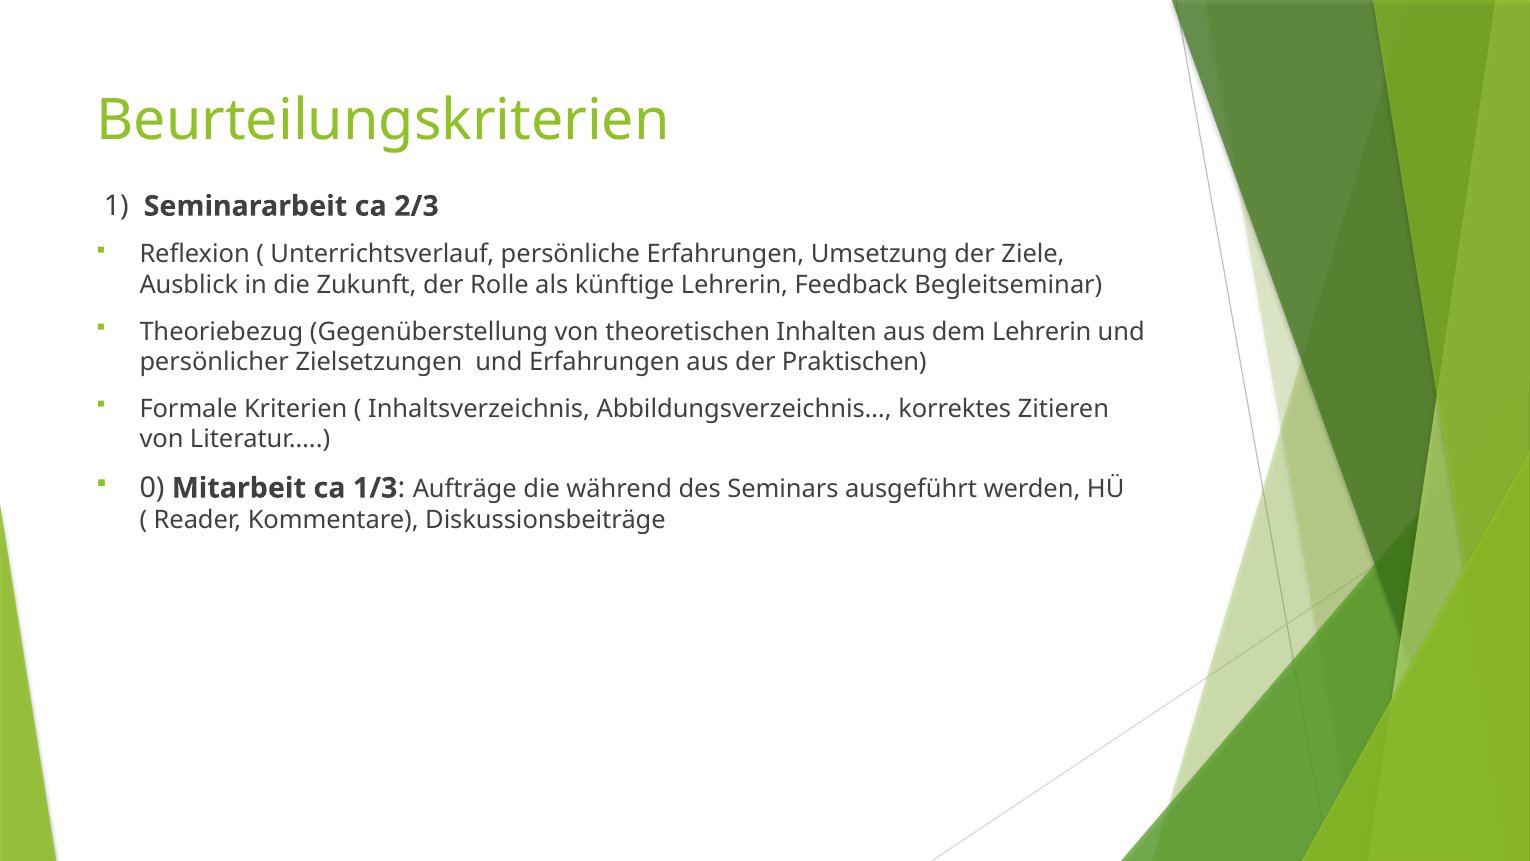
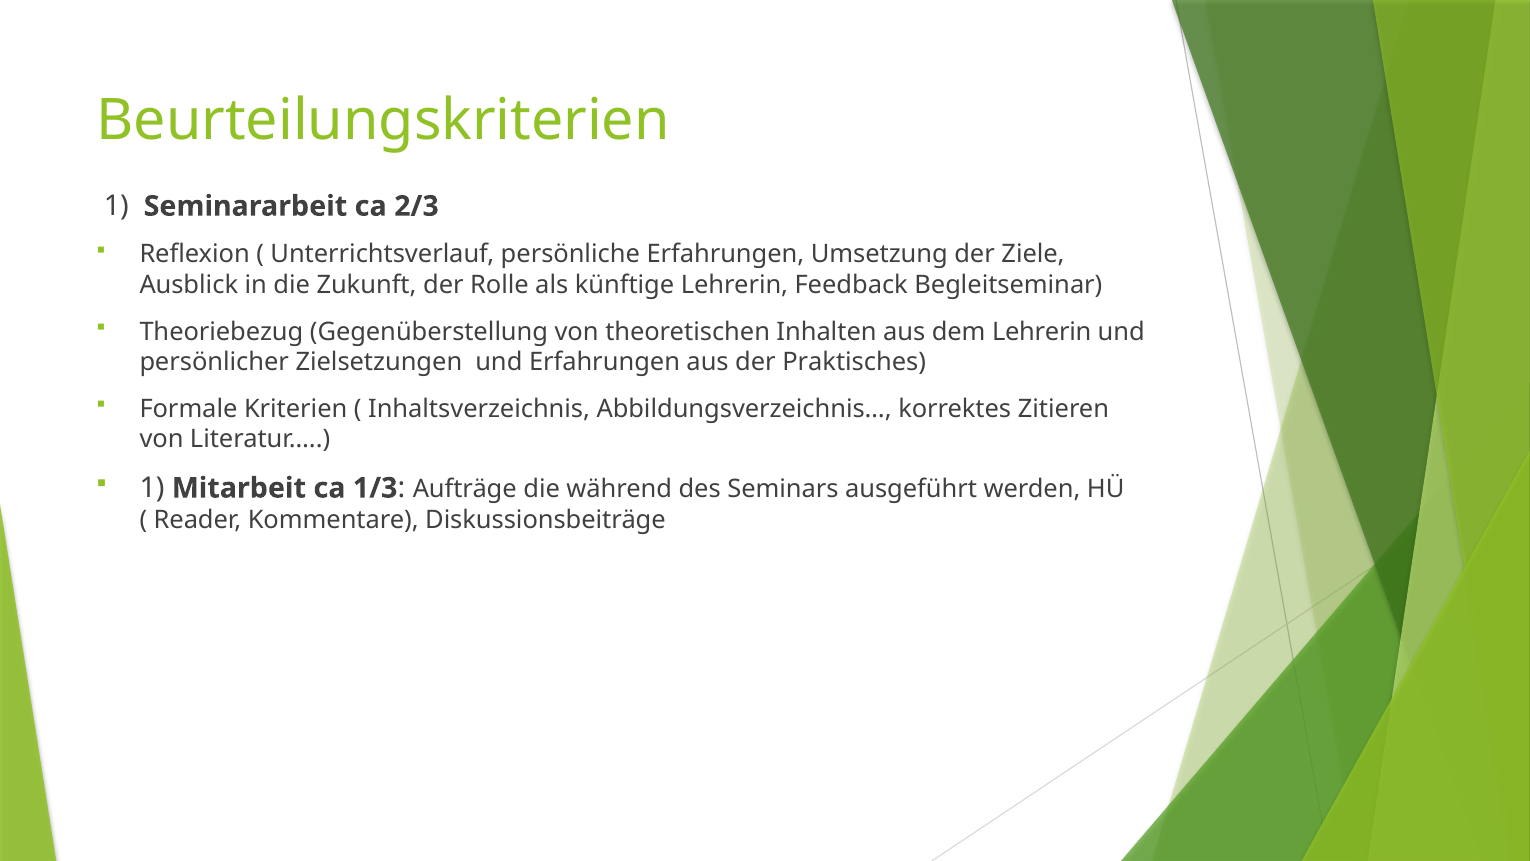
Praktischen: Praktischen -> Praktisches
0 at (152, 488): 0 -> 1
